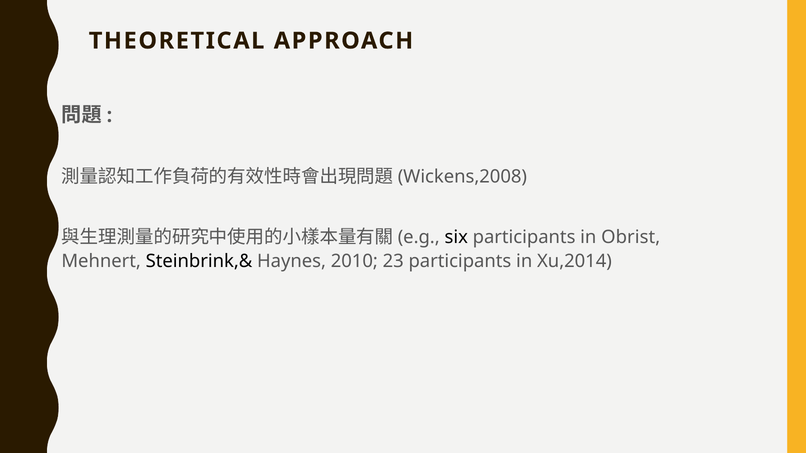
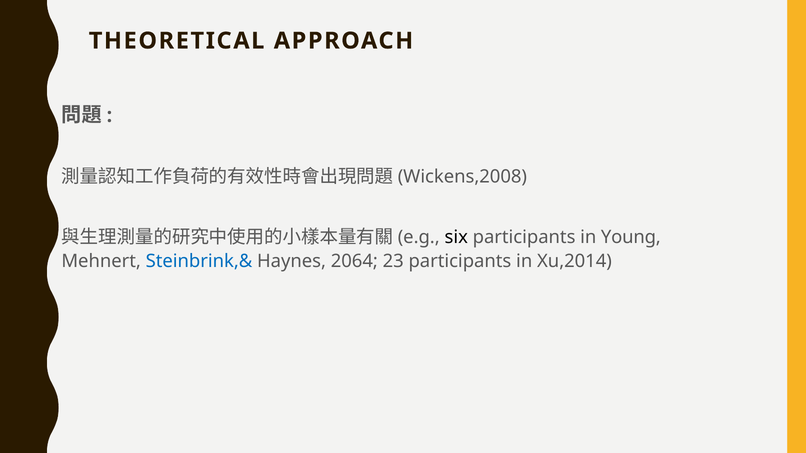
Obrist: Obrist -> Young
Steinbrink,& colour: black -> blue
2010: 2010 -> 2064
